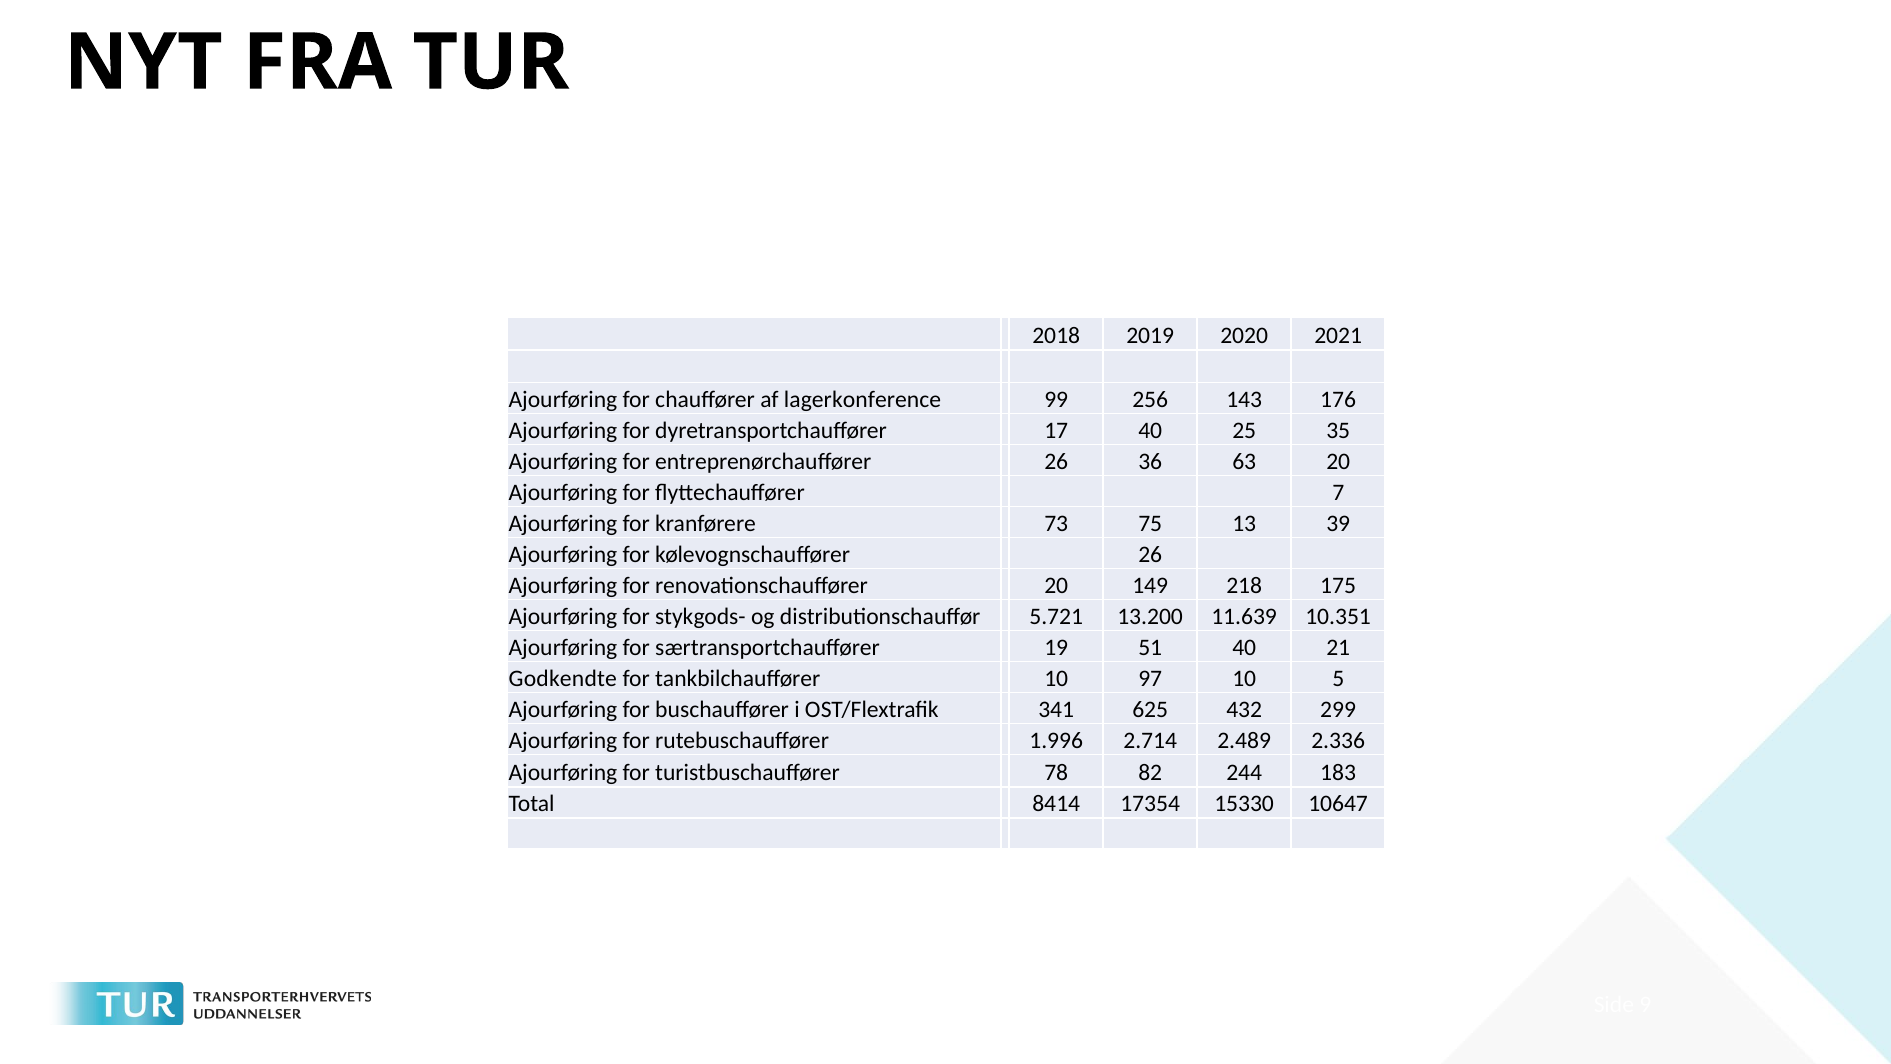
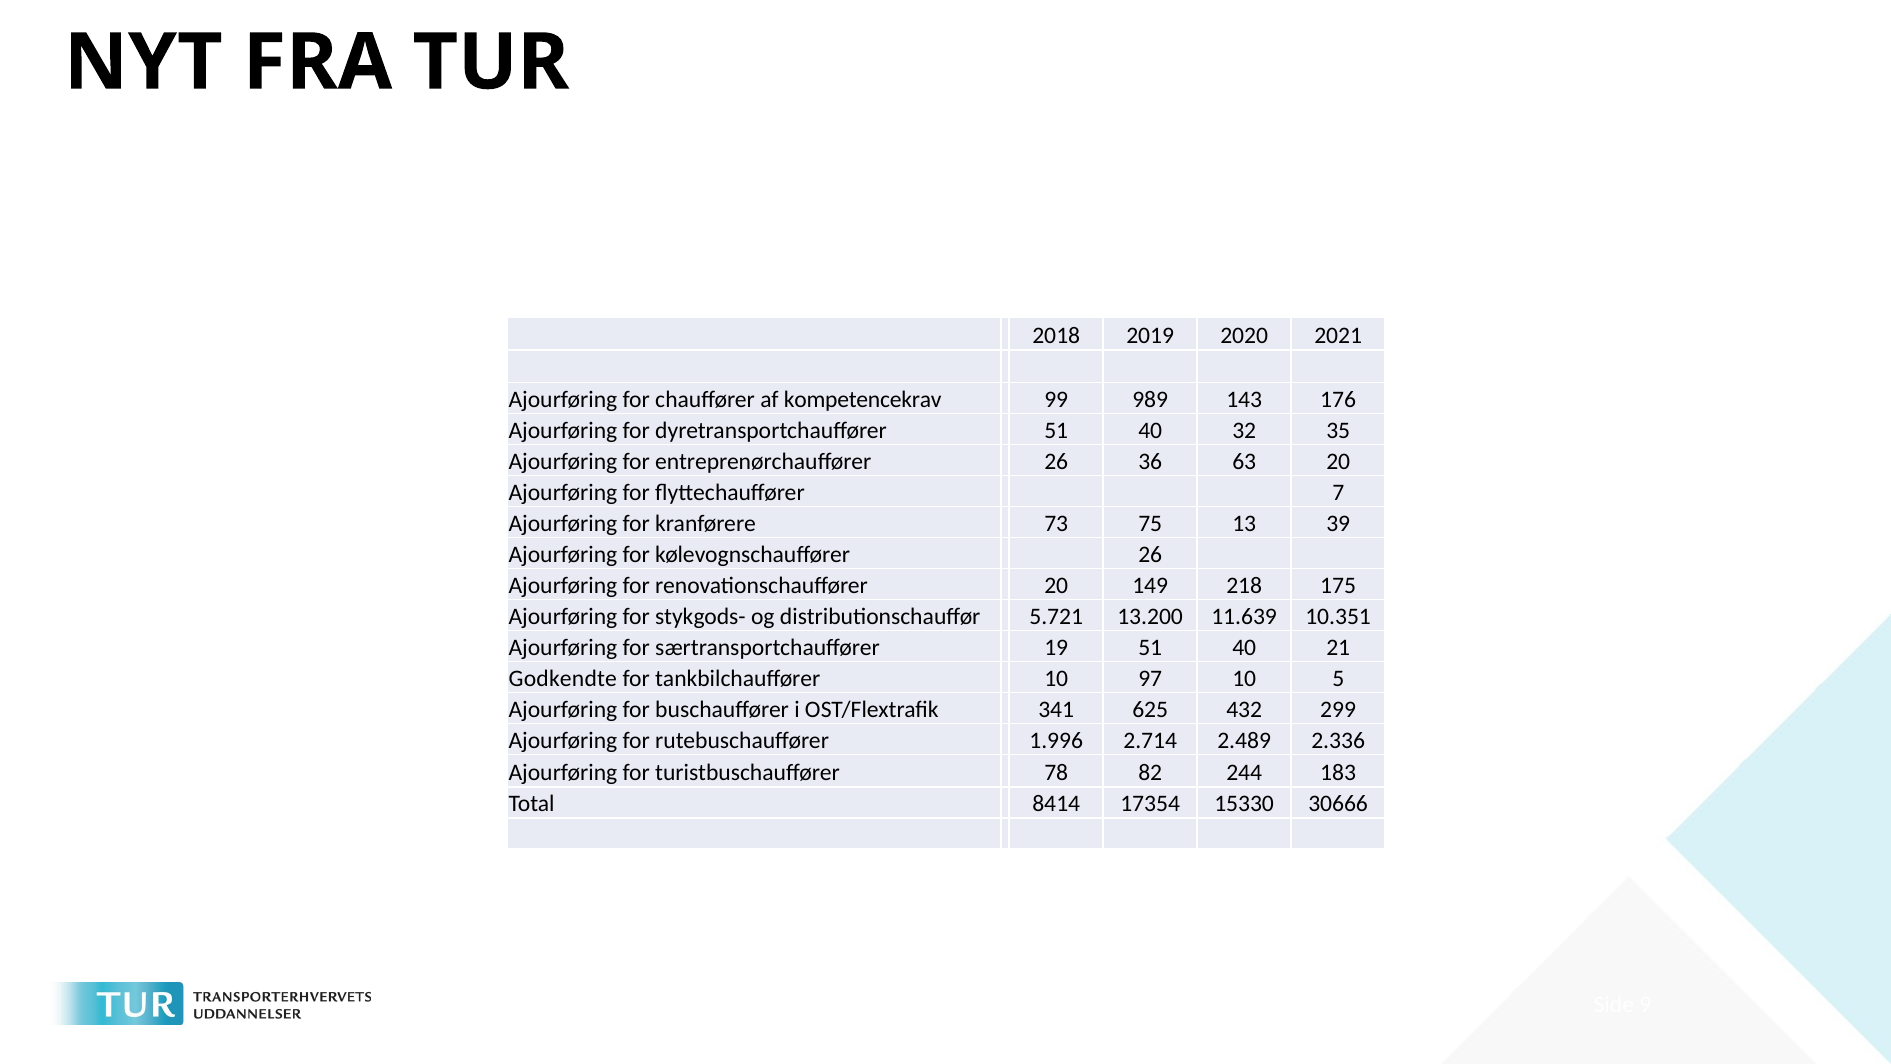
lagerkonference: lagerkonference -> kompetencekrav
256: 256 -> 989
dyretransportchauffører 17: 17 -> 51
25: 25 -> 32
10647: 10647 -> 30666
